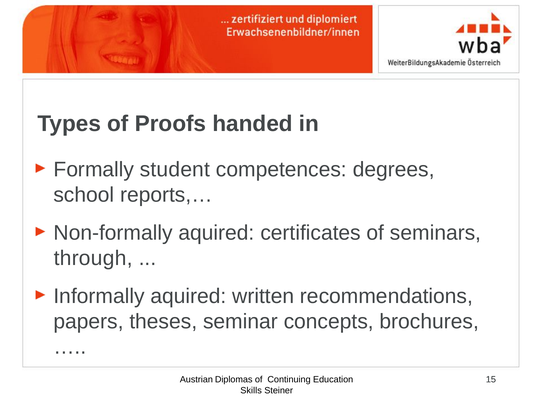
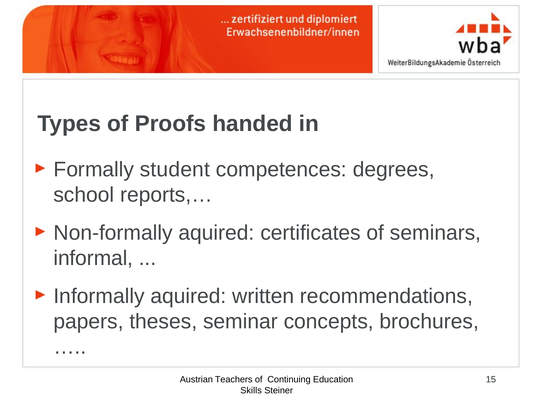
through: through -> informal
Diplomas: Diplomas -> Teachers
